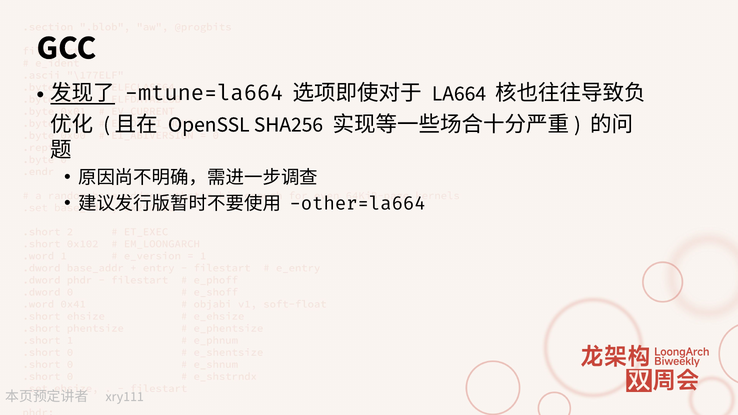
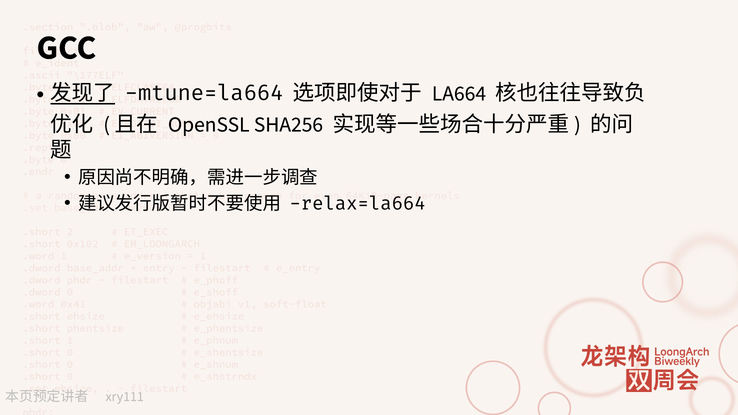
other=la664: other=la664 -> relax=la664
